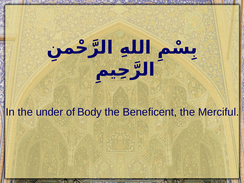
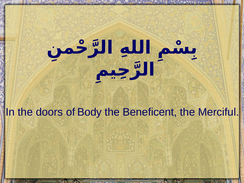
under: under -> doors
